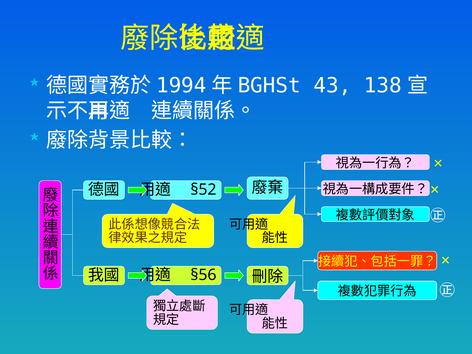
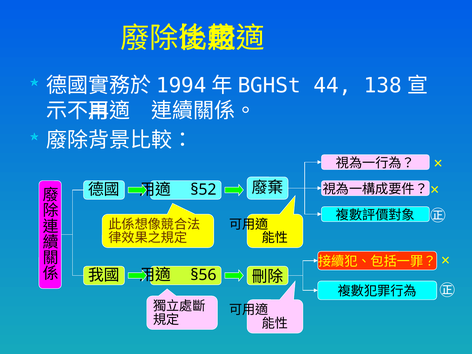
43: 43 -> 44
